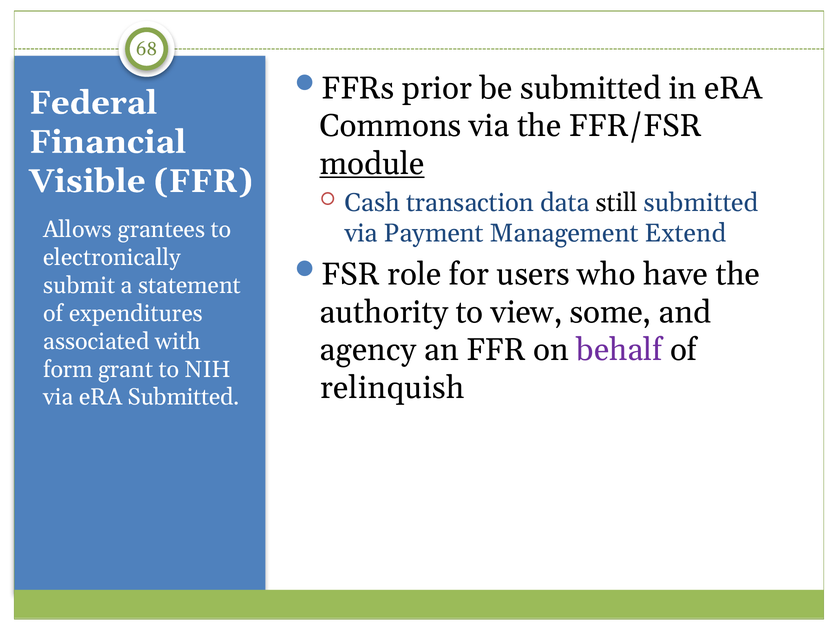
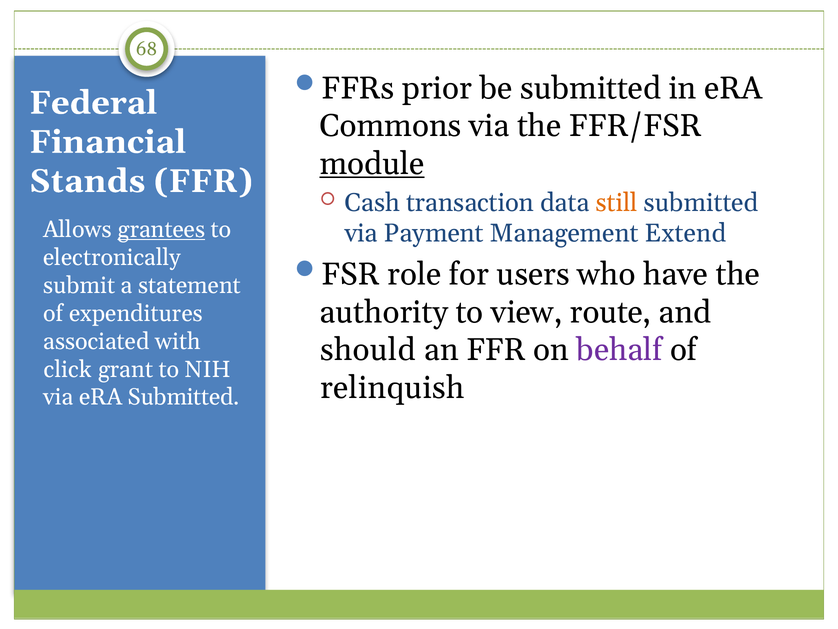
Visible: Visible -> Stands
still colour: black -> orange
grantees underline: none -> present
some: some -> route
agency: agency -> should
form: form -> click
